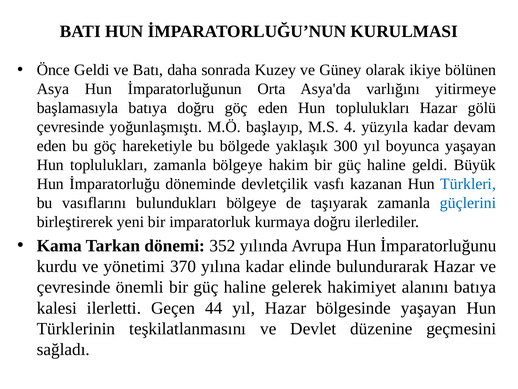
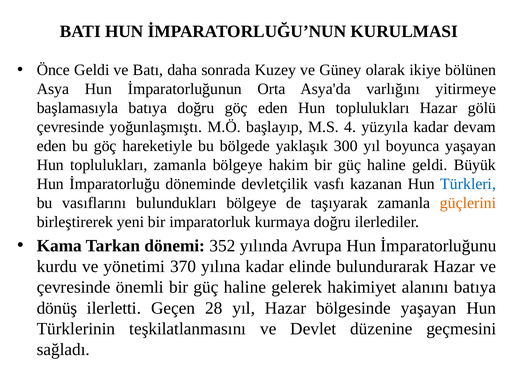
güçlerini colour: blue -> orange
kalesi: kalesi -> dönüş
44: 44 -> 28
